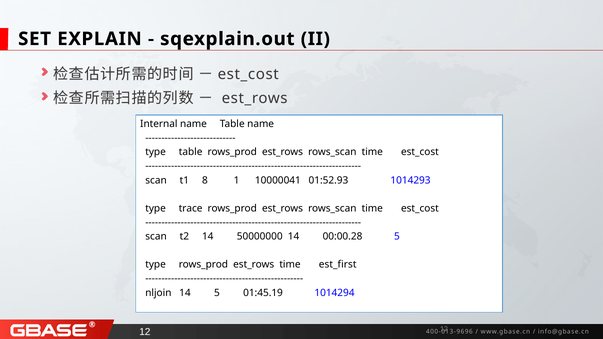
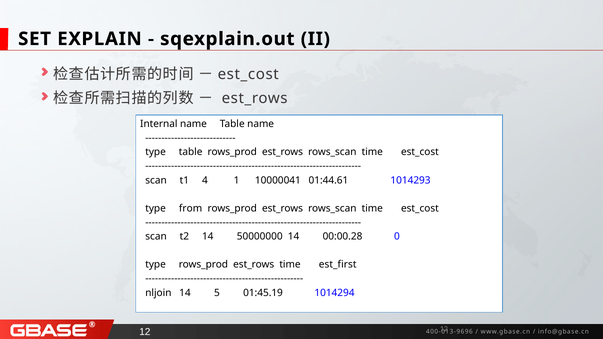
8: 8 -> 4
01:52.93: 01:52.93 -> 01:44.61
trace: trace -> from
00:00.28 5: 5 -> 0
